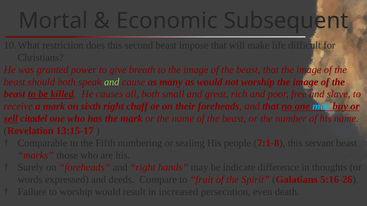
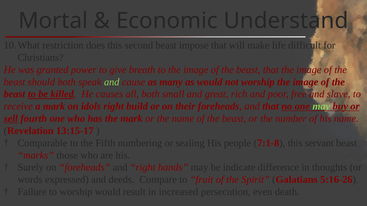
Subsequent: Subsequent -> Understand
sixth: sixth -> idols
chaff: chaff -> build
may at (321, 107) colour: light blue -> light green
citadel: citadel -> fourth
